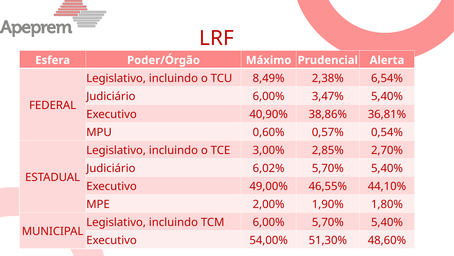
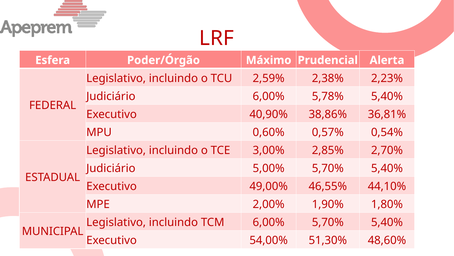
8,49%: 8,49% -> 2,59%
6,54%: 6,54% -> 2,23%
3,47%: 3,47% -> 5,78%
6,02%: 6,02% -> 5,00%
